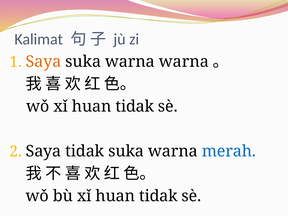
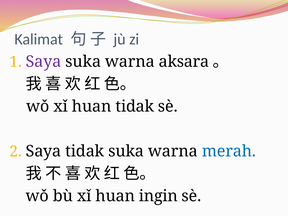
Saya at (44, 62) colour: orange -> purple
warna warna: warna -> aksara
bù xǐ huan tidak: tidak -> ingin
